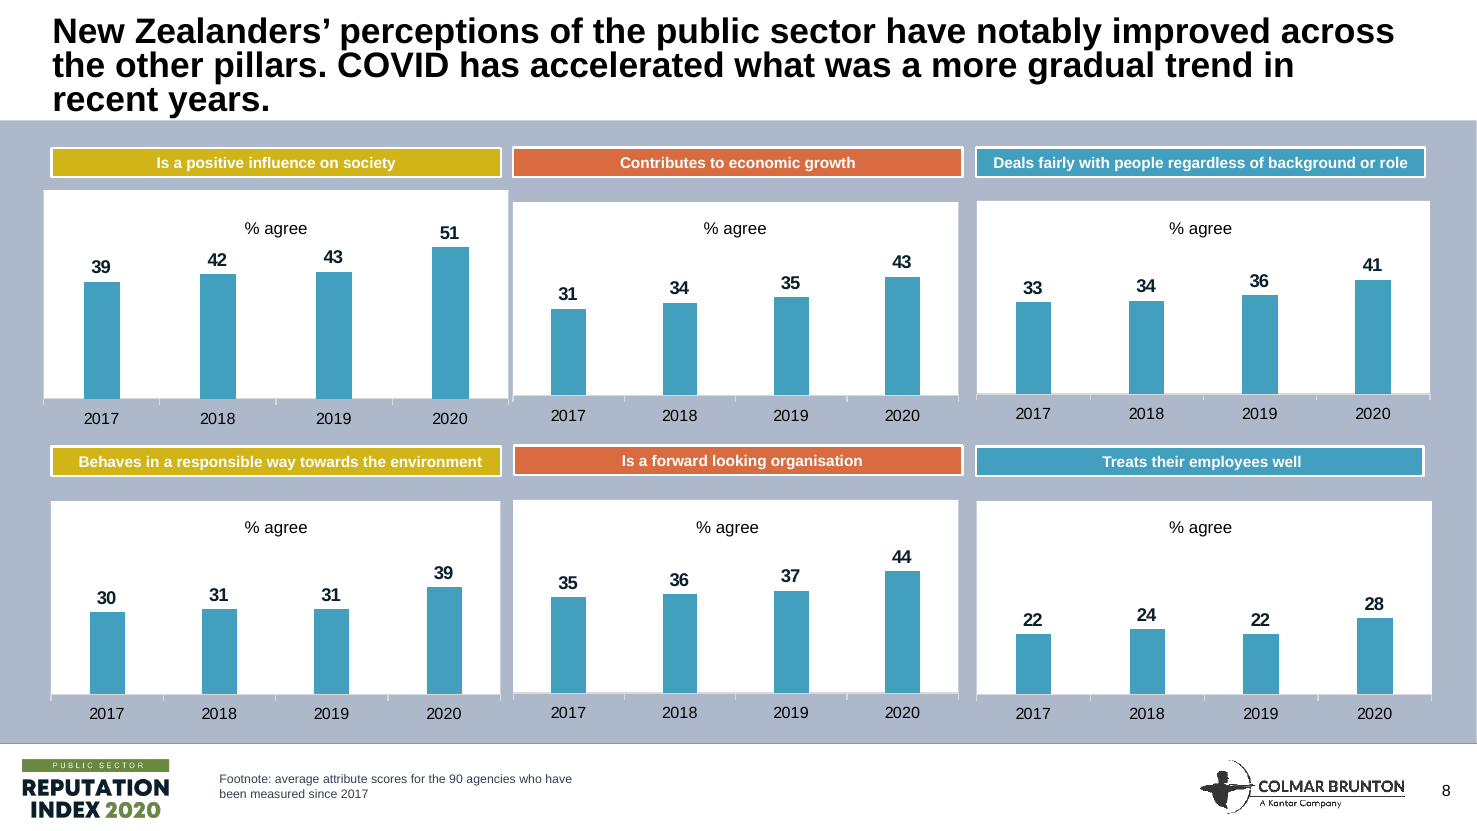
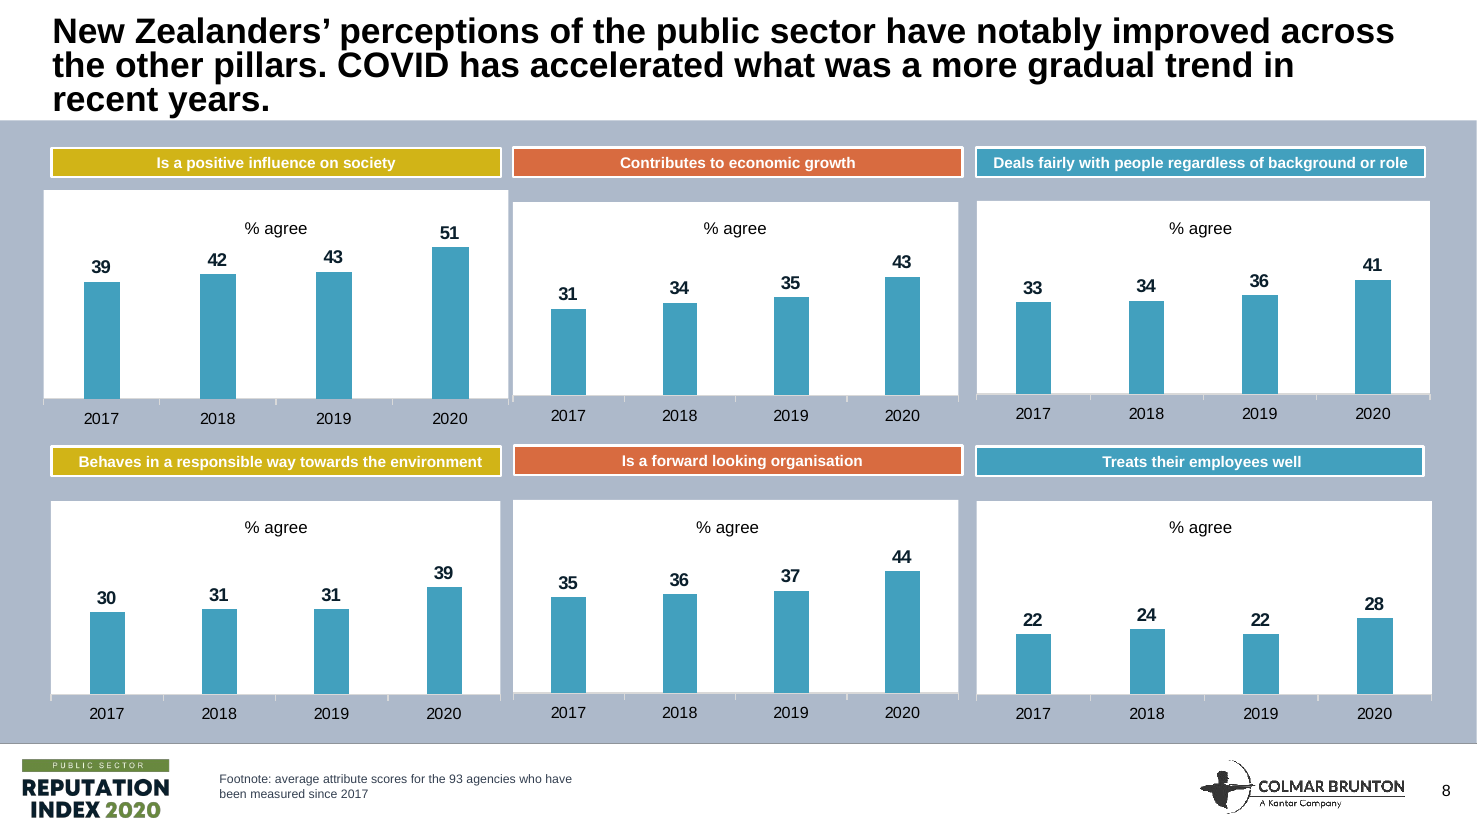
90: 90 -> 93
